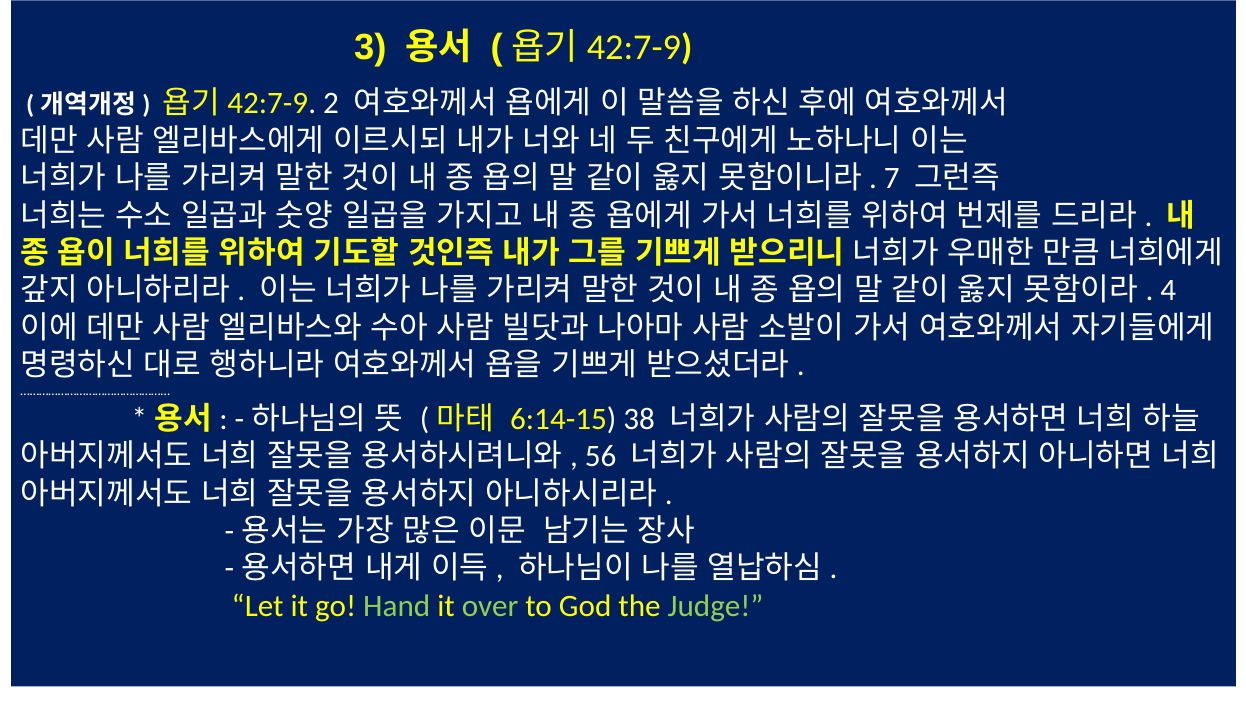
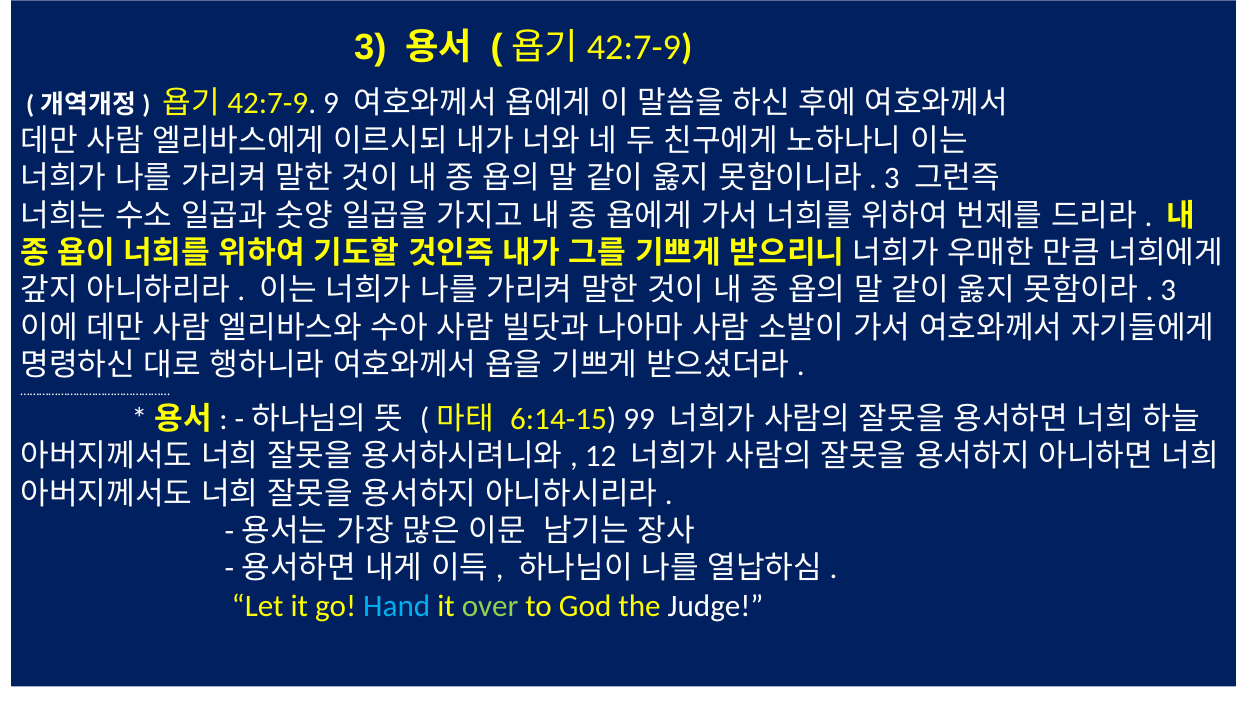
2: 2 -> 9
7 at (892, 178): 7 -> 3
4 at (1168, 291): 4 -> 3
38: 38 -> 99
56: 56 -> 12
Hand colour: light green -> light blue
Judge colour: light green -> white
